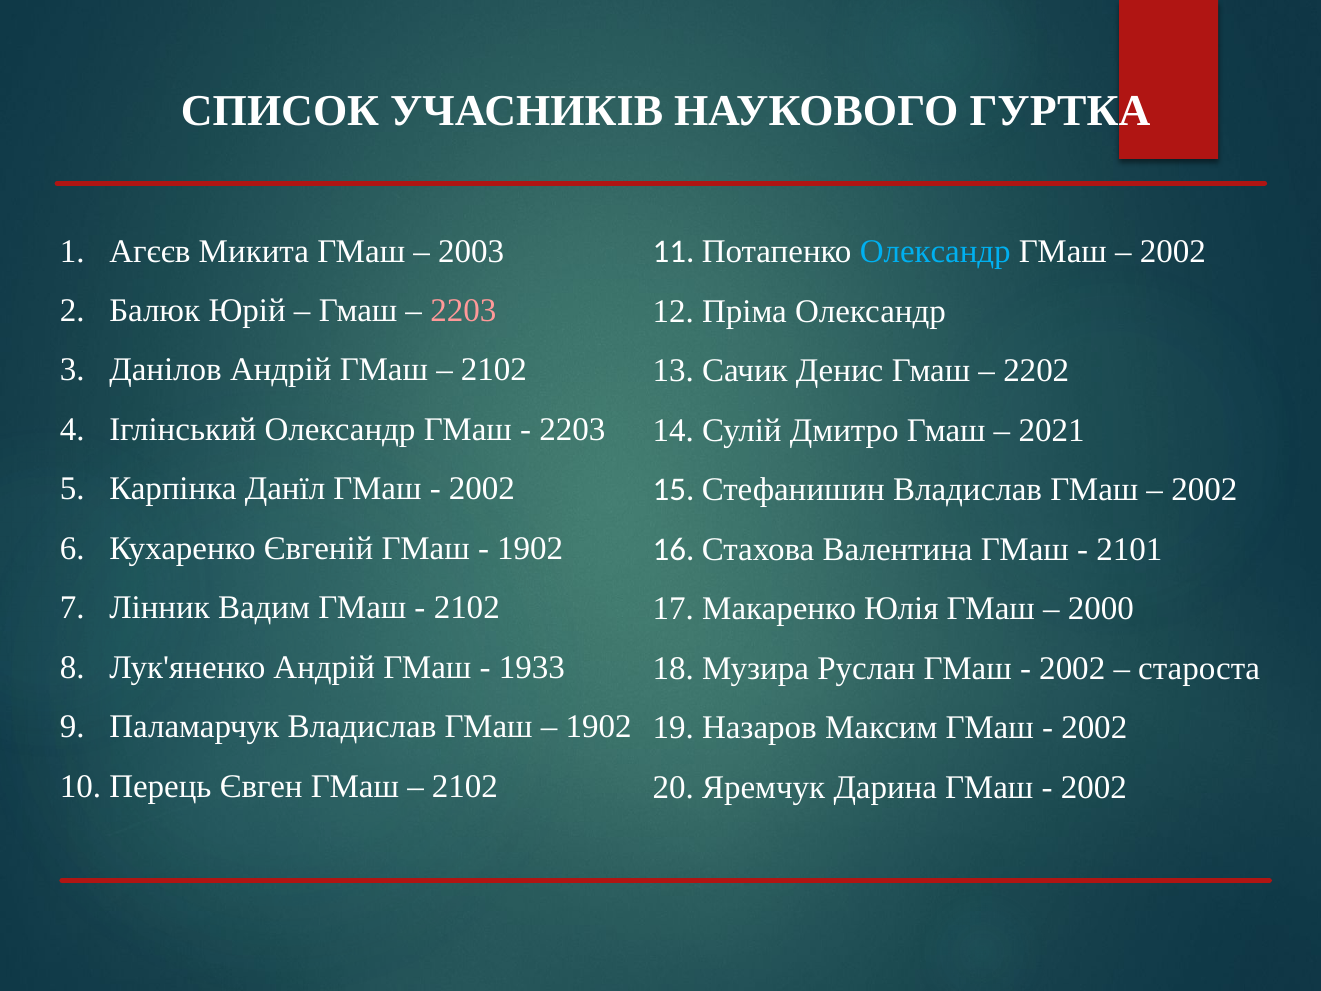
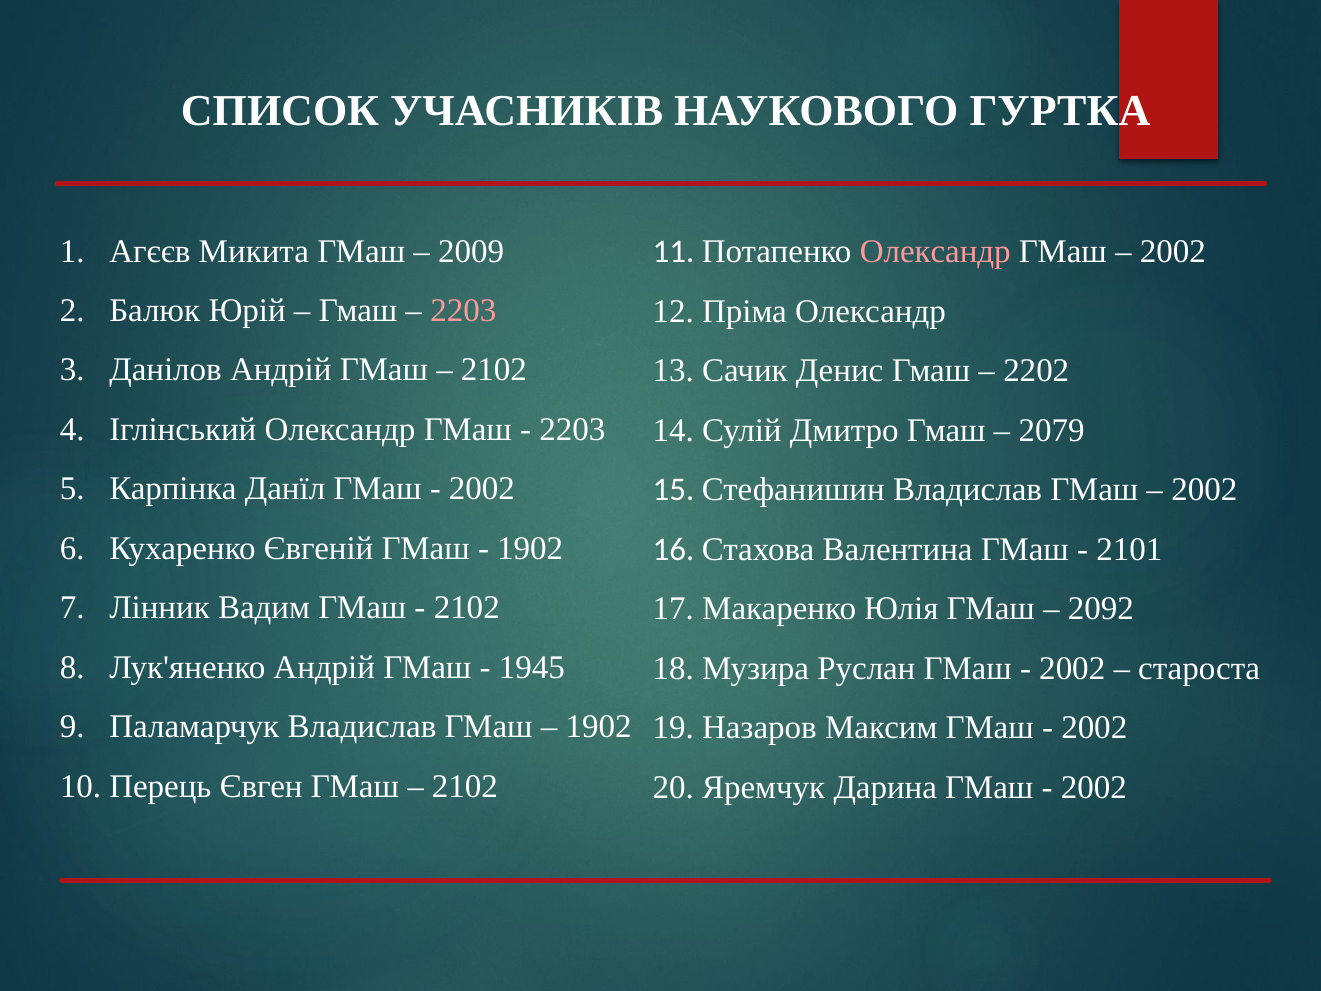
2003: 2003 -> 2009
Олександр at (935, 252) colour: light blue -> pink
2021: 2021 -> 2079
2000: 2000 -> 2092
1933: 1933 -> 1945
